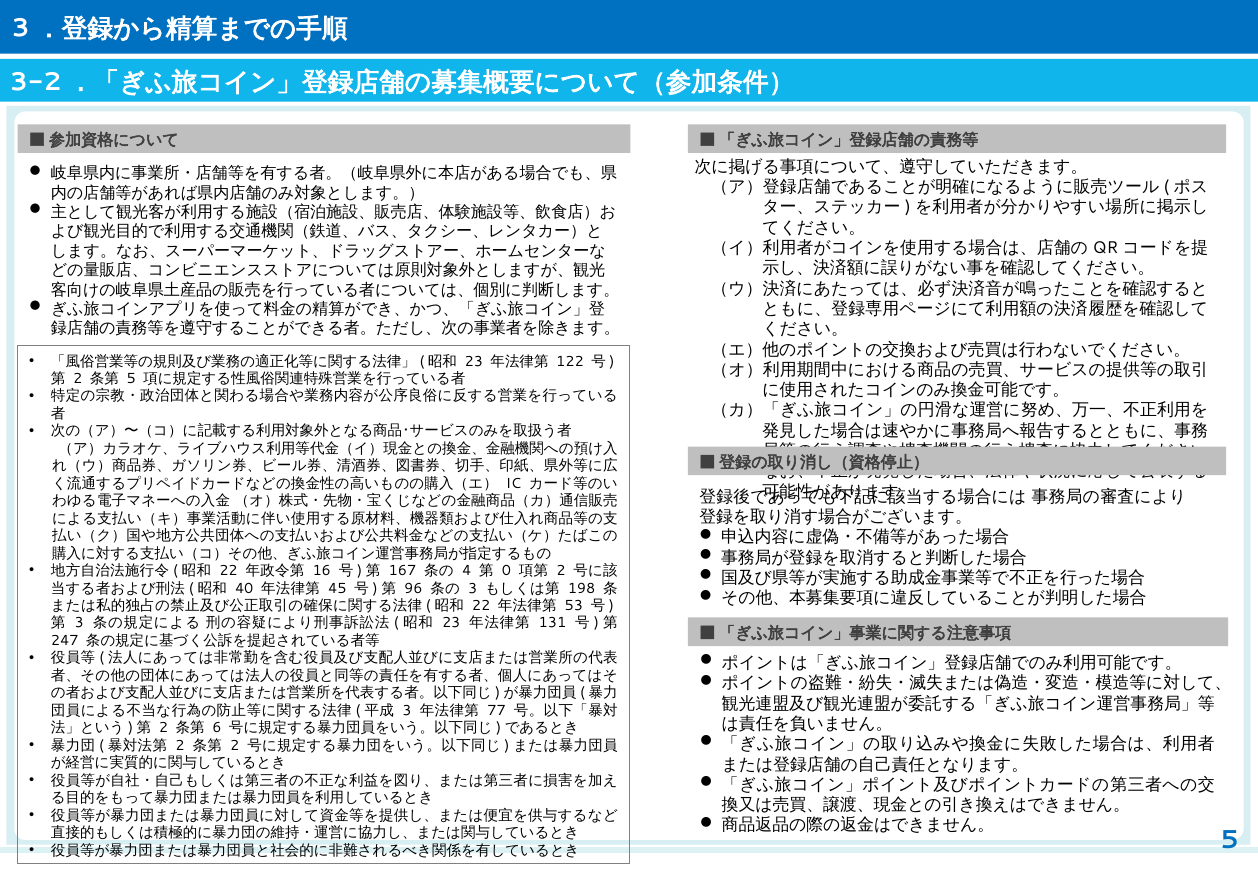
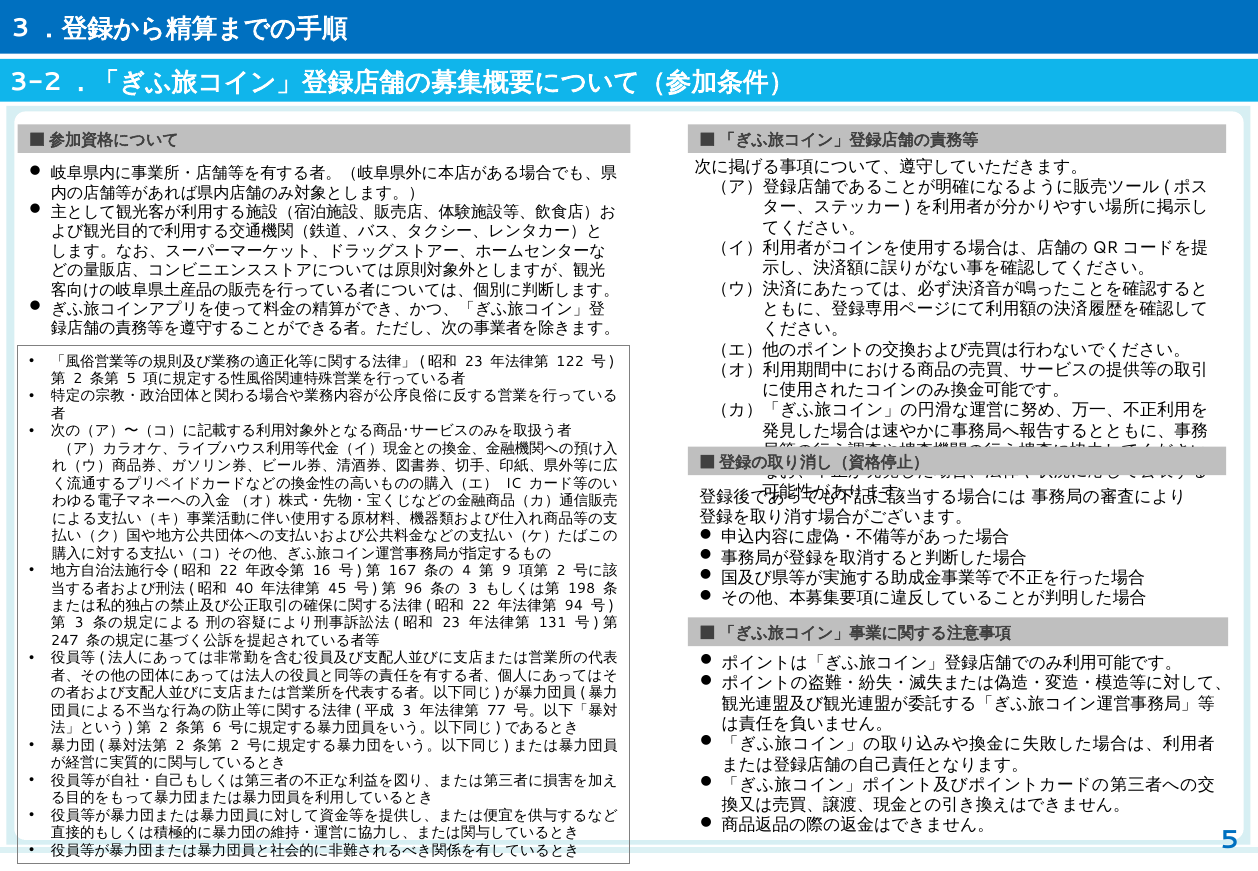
0: 0 -> 9
53: 53 -> 94
